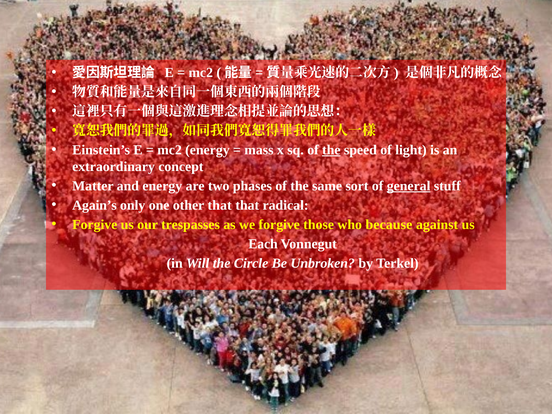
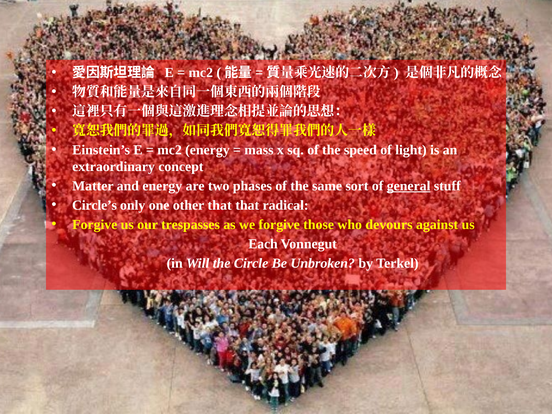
the at (331, 150) underline: present -> none
Again’s: Again’s -> Circle’s
because: because -> devours
